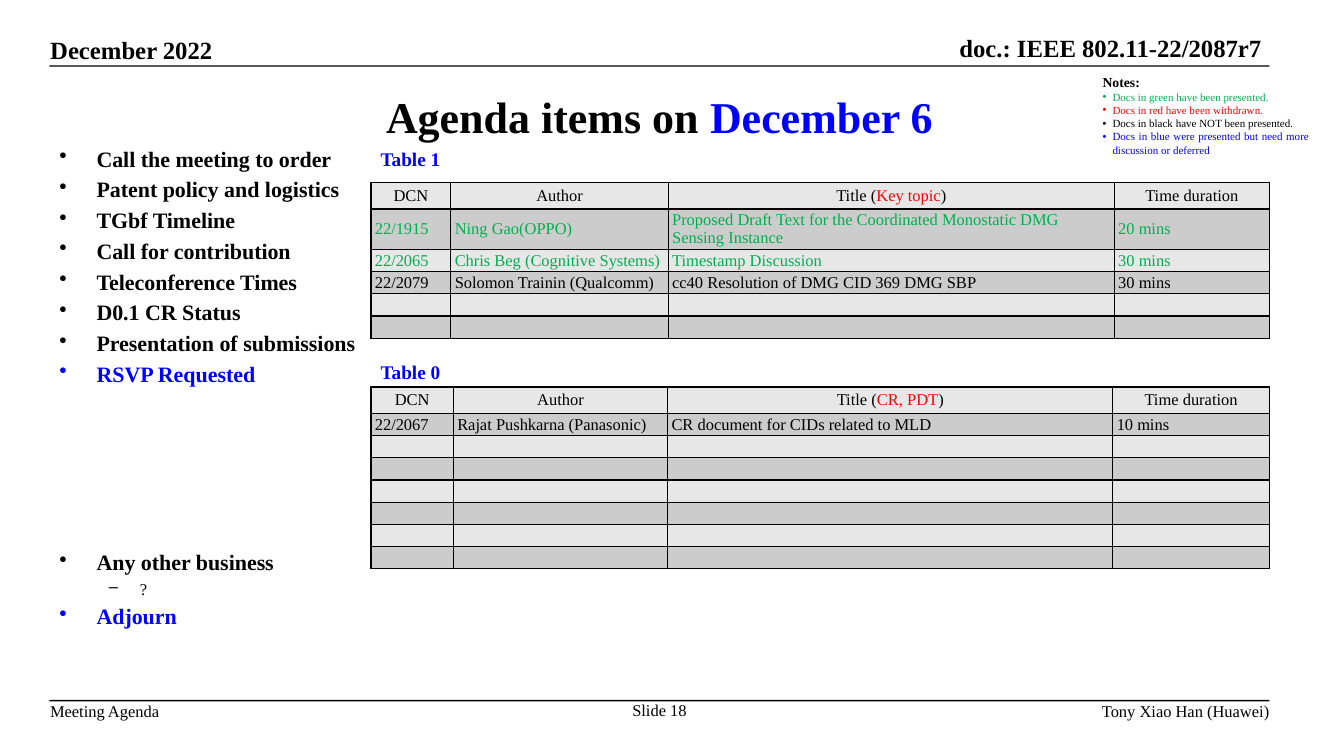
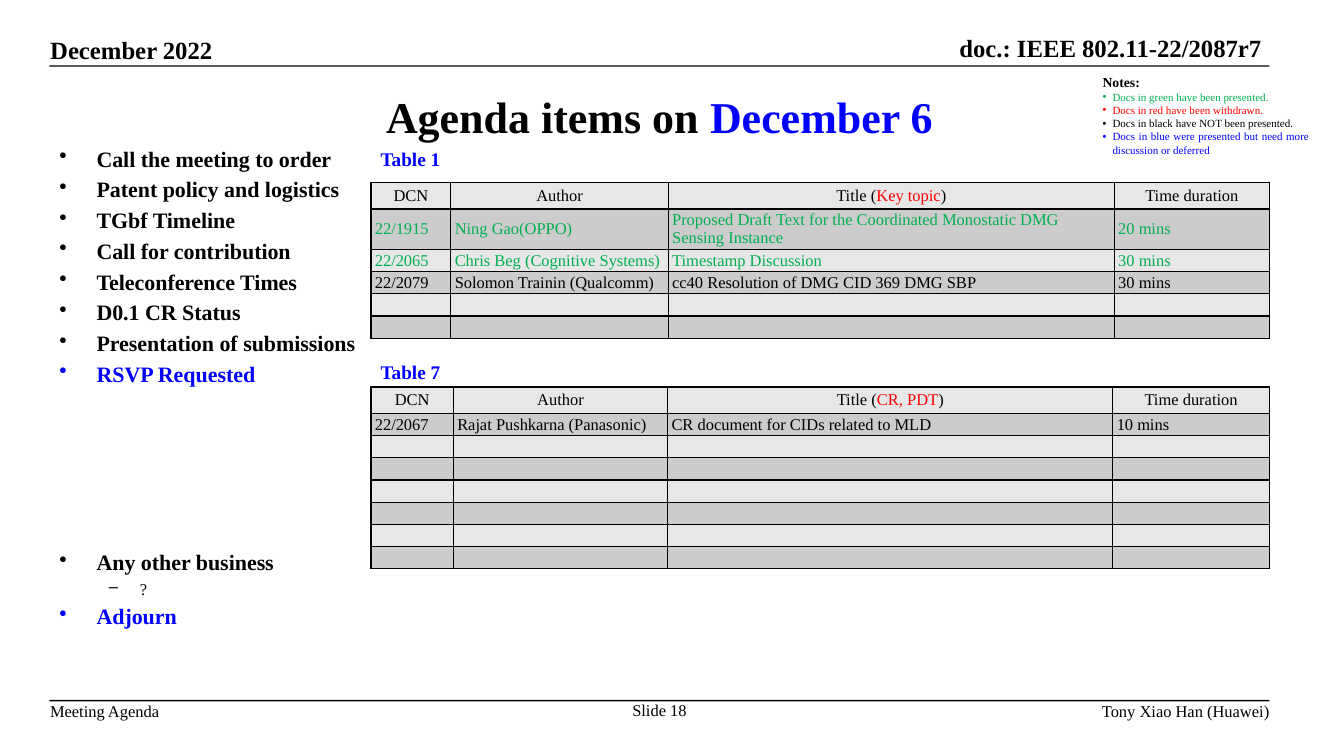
0: 0 -> 7
